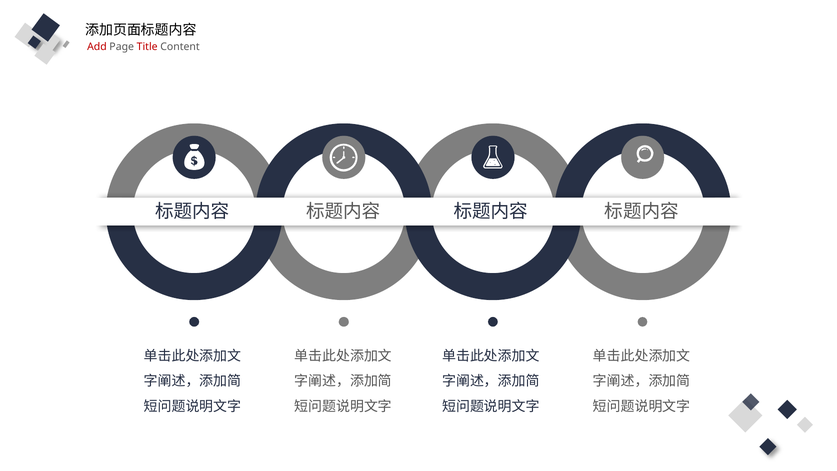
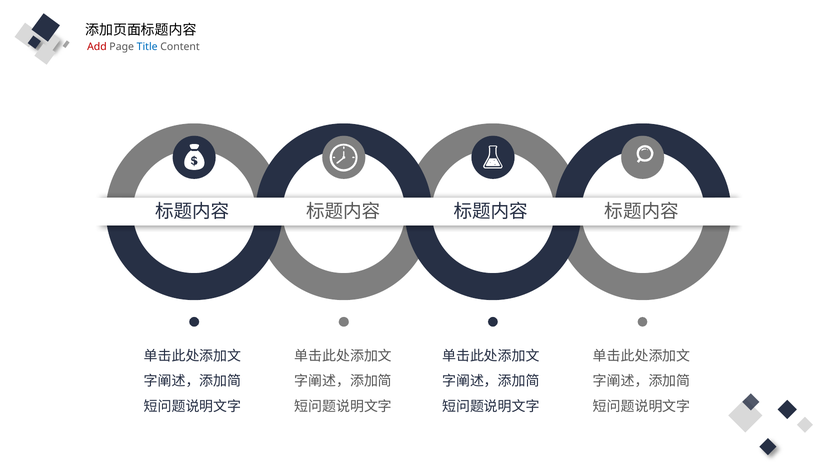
Title colour: red -> blue
